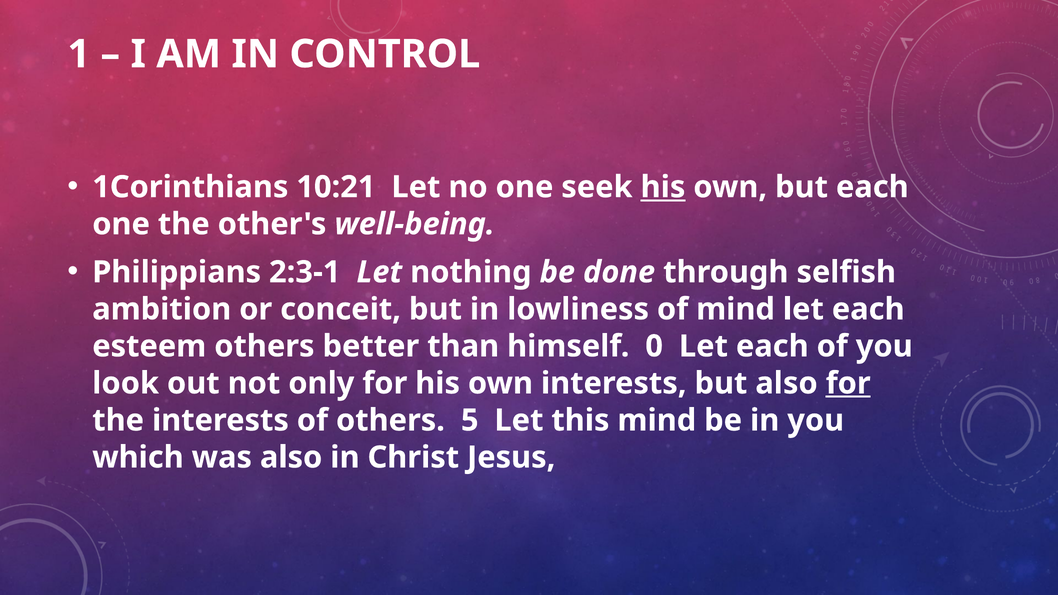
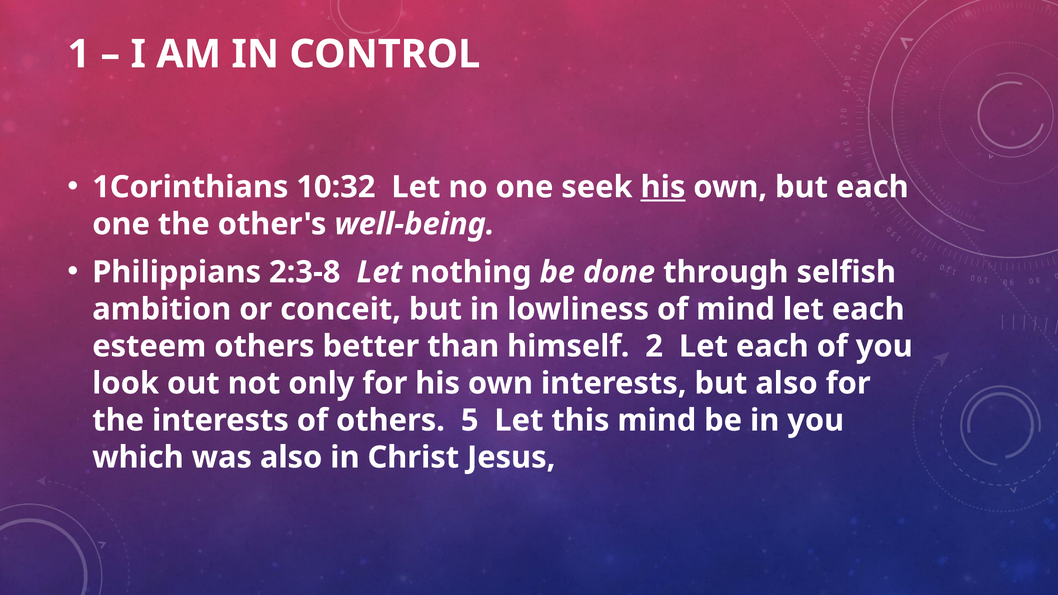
10:21: 10:21 -> 10:32
2:3-1: 2:3-1 -> 2:3-8
0: 0 -> 2
for at (848, 383) underline: present -> none
